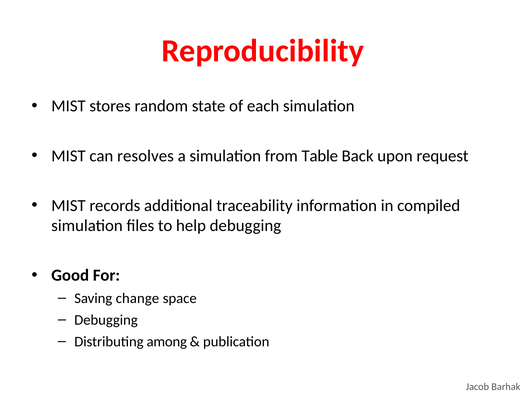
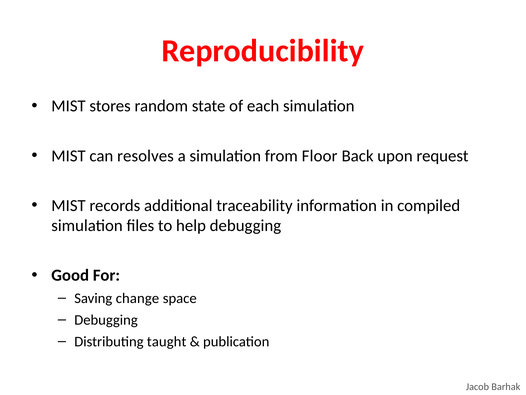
Table: Table -> Floor
among: among -> taught
